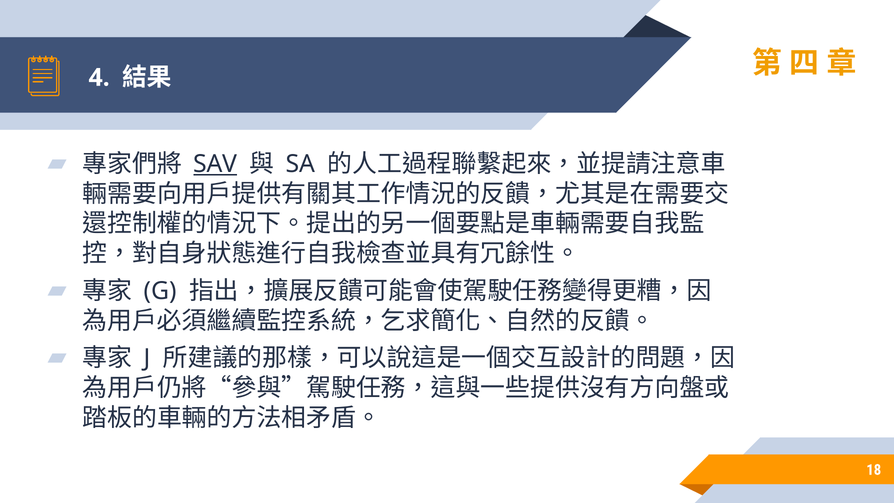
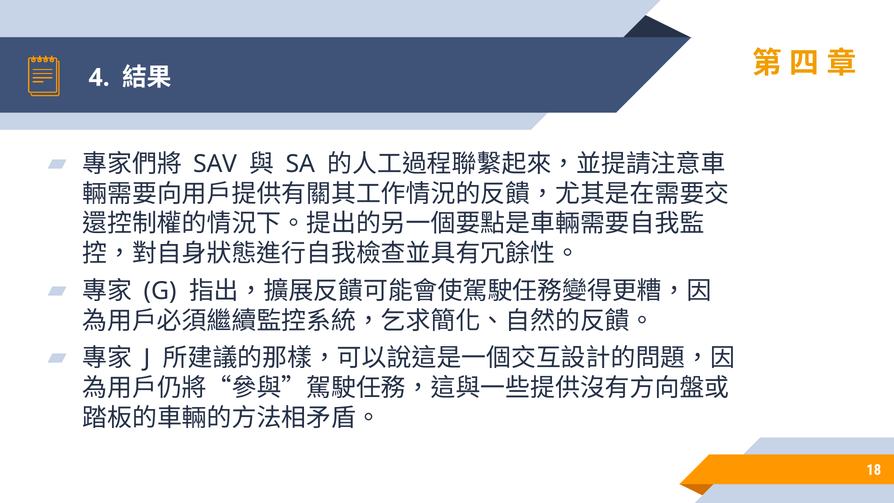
SAV underline: present -> none
